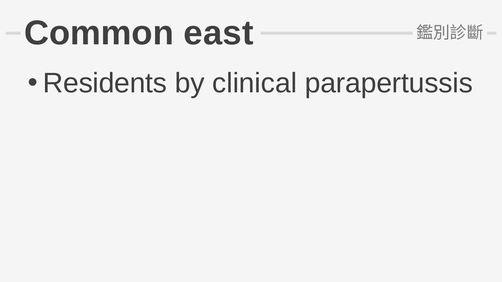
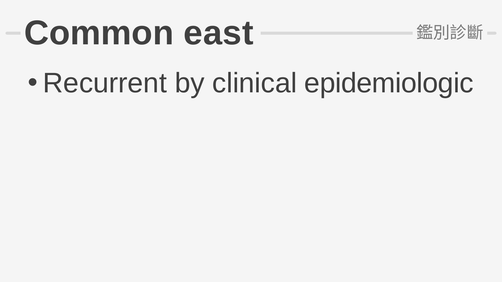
Residents: Residents -> Recurrent
parapertussis: parapertussis -> epidemiologic
